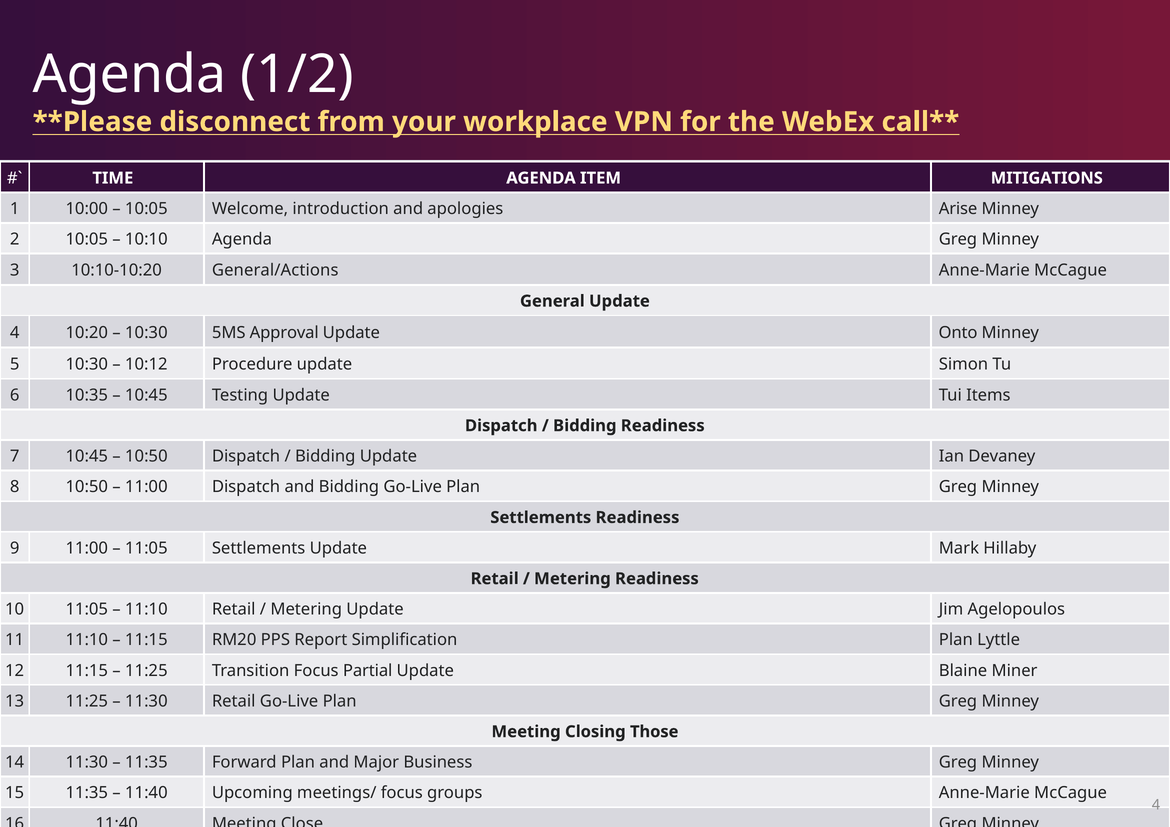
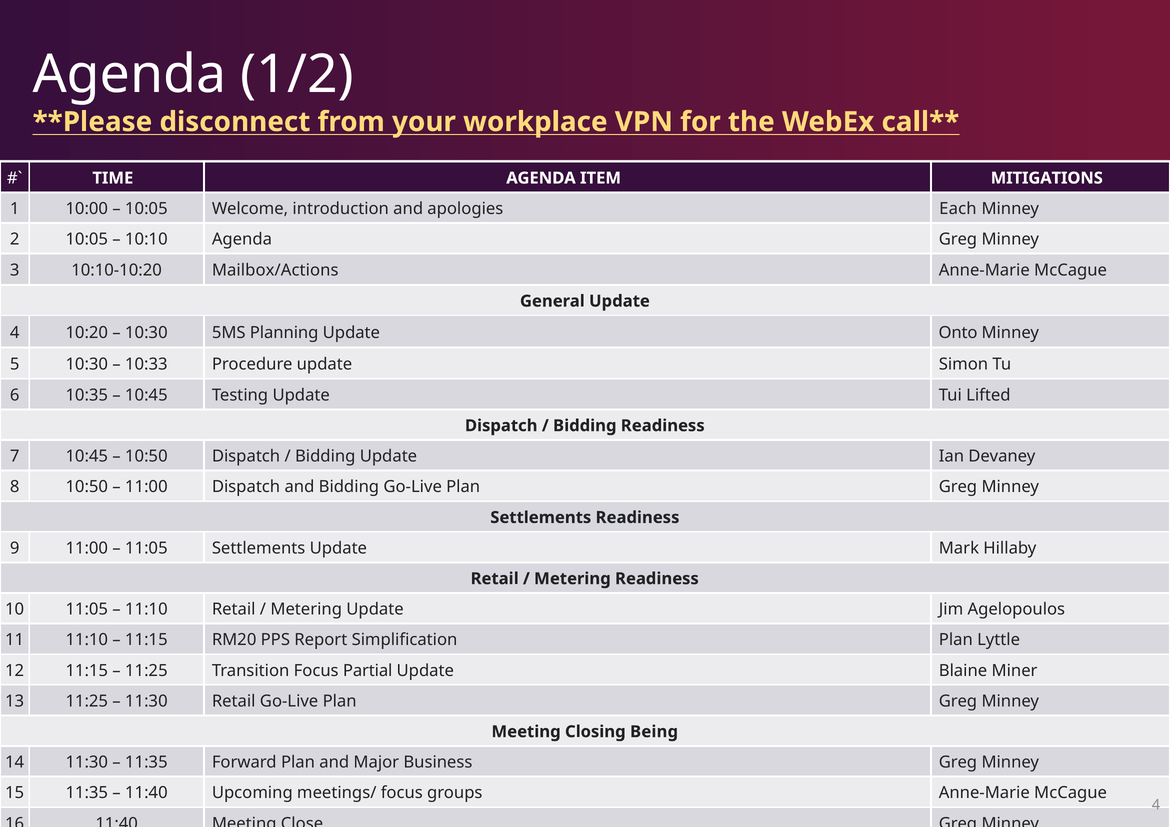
Arise: Arise -> Each
General/Actions: General/Actions -> Mailbox/Actions
Approval: Approval -> Planning
10:12: 10:12 -> 10:33
Items: Items -> Lifted
Those: Those -> Being
